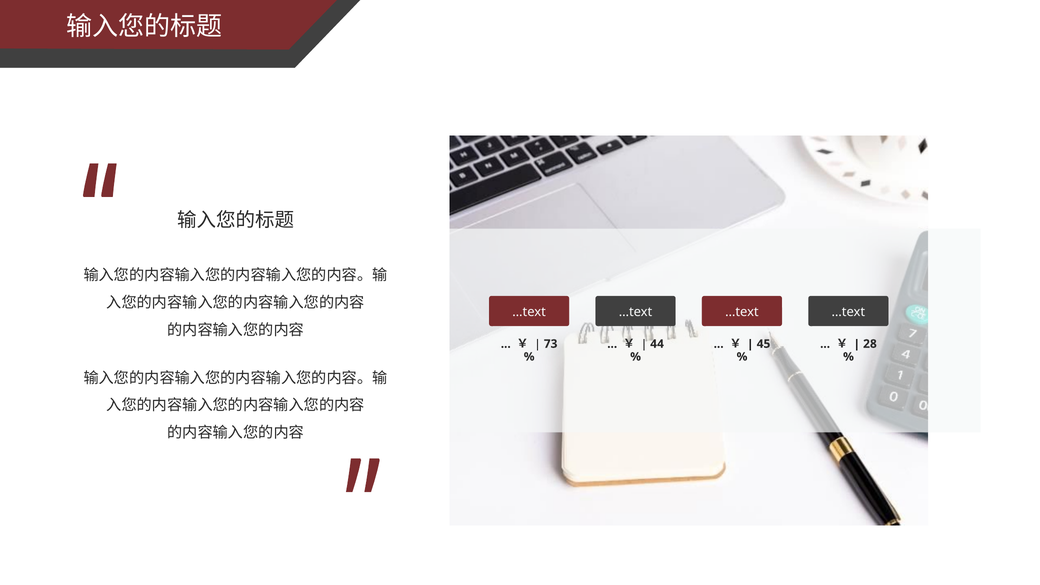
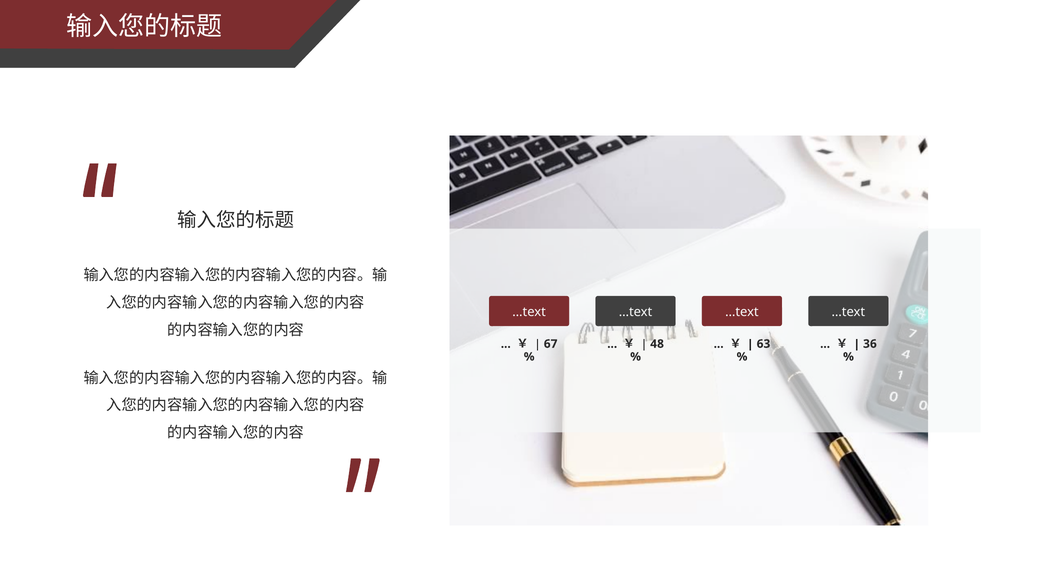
73: 73 -> 67
44: 44 -> 48
45: 45 -> 63
28: 28 -> 36
